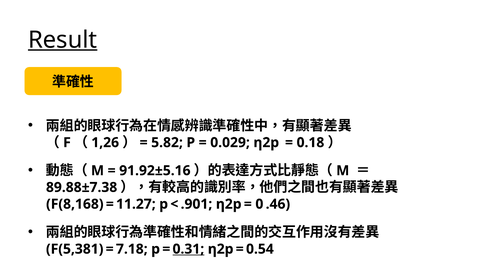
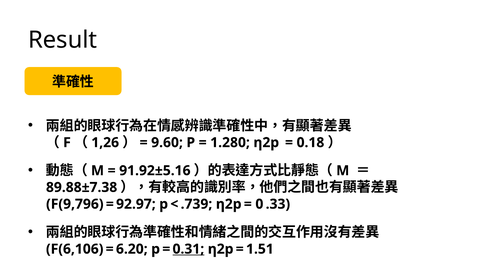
Result underline: present -> none
5.82: 5.82 -> 9.60
0.029: 0.029 -> 1.280
F(8,168: F(8,168 -> F(9,796
11.27: 11.27 -> 92.97
.901: .901 -> .739
.46: .46 -> .33
F(5,381: F(5,381 -> F(6,106
7.18: 7.18 -> 6.20
0.54: 0.54 -> 1.51
